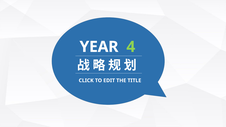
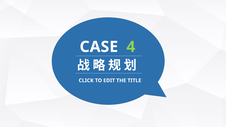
YEAR: YEAR -> CASE
